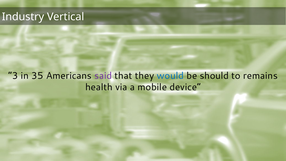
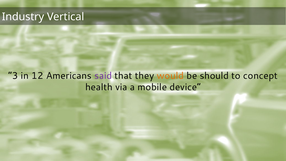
35: 35 -> 12
would colour: blue -> orange
remains: remains -> concept
